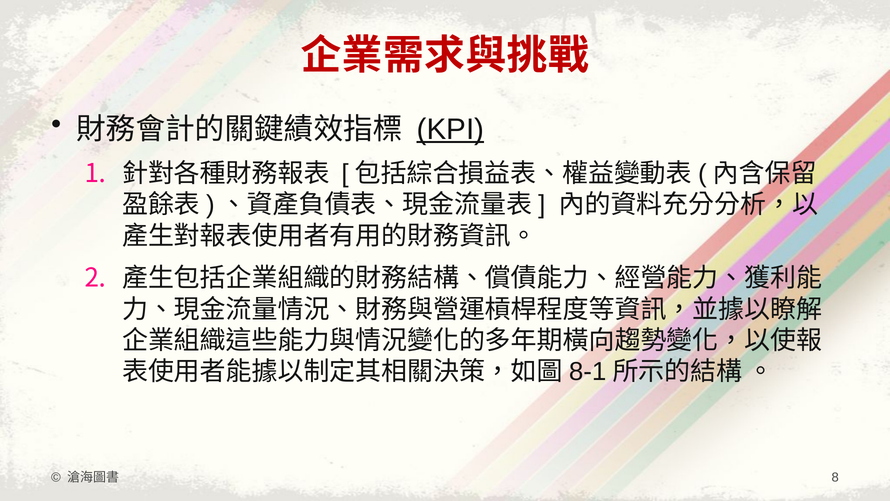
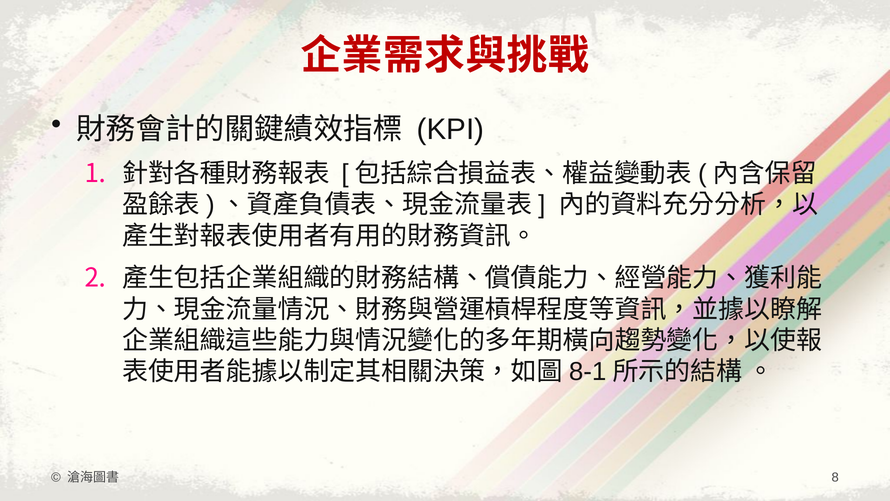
KPI underline: present -> none
